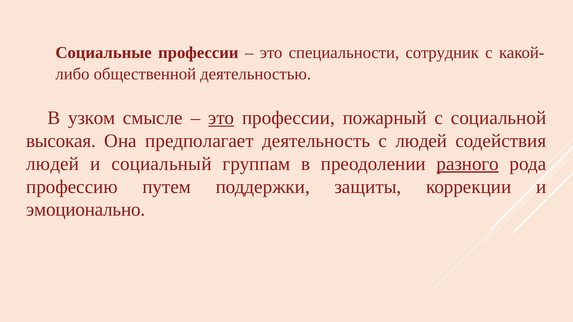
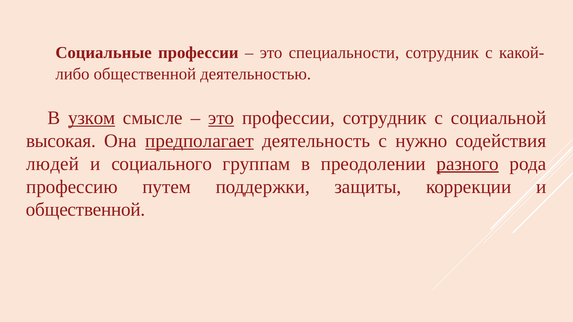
узком underline: none -> present
профессии пожарный: пожарный -> сотрудник
предполагает underline: none -> present
с людей: людей -> нужно
социальный: социальный -> социального
эмоционально at (86, 210): эмоционально -> общественной
